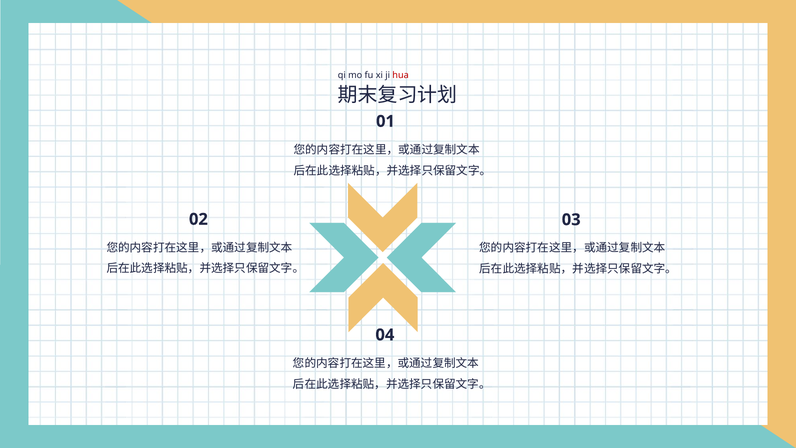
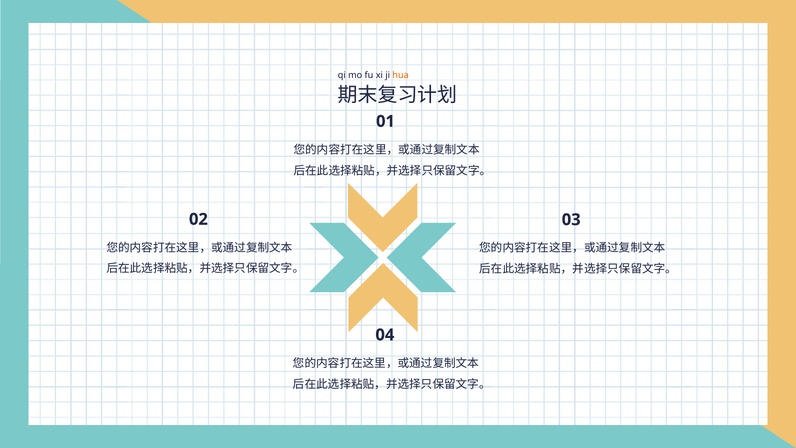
hua colour: red -> orange
